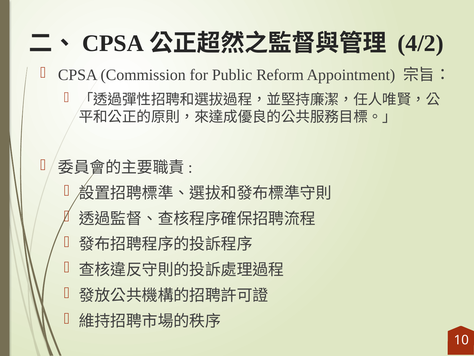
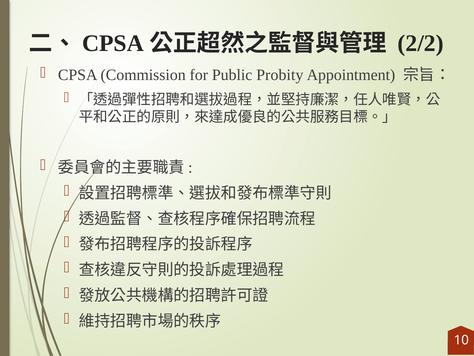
4/2: 4/2 -> 2/2
Reform: Reform -> Probity
